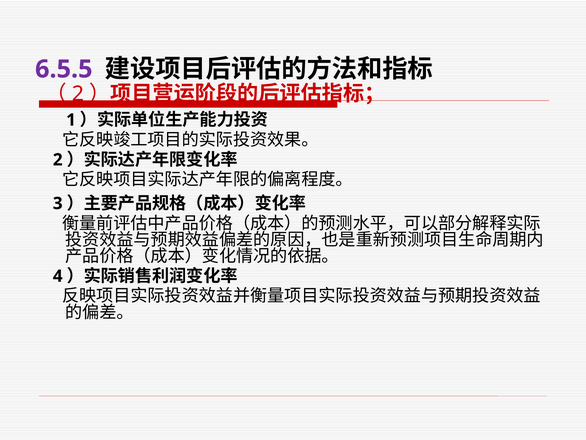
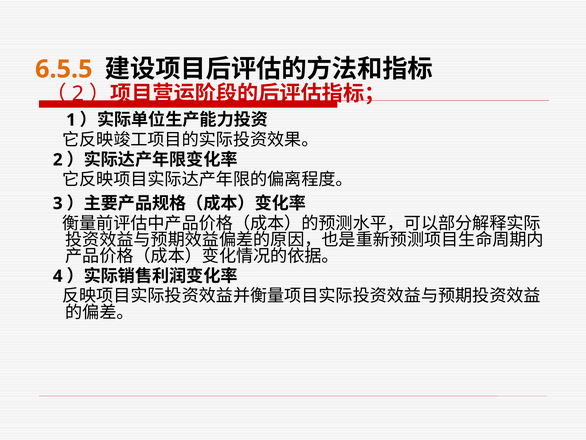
6.5.5 colour: purple -> orange
